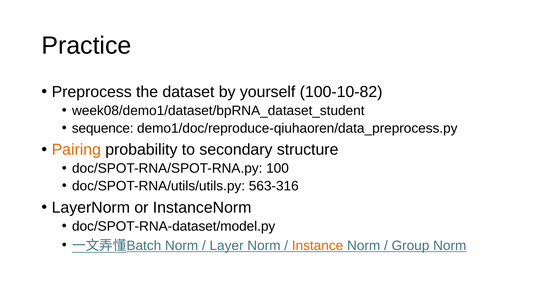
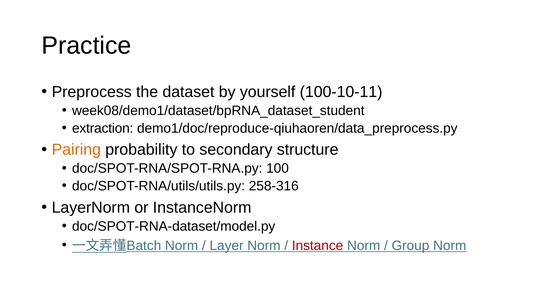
100-10-82: 100-10-82 -> 100-10-11
sequence: sequence -> extraction
563-316: 563-316 -> 258-316
Instance colour: orange -> red
